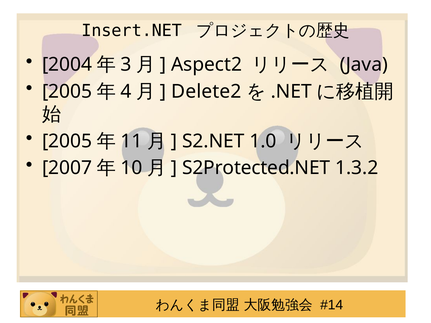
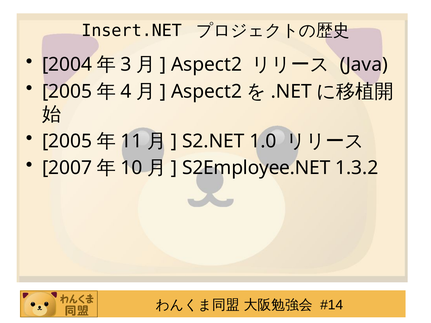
Delete2 at (206, 91): Delete2 -> Aspect2
S2Protected.NET: S2Protected.NET -> S2Employee.NET
